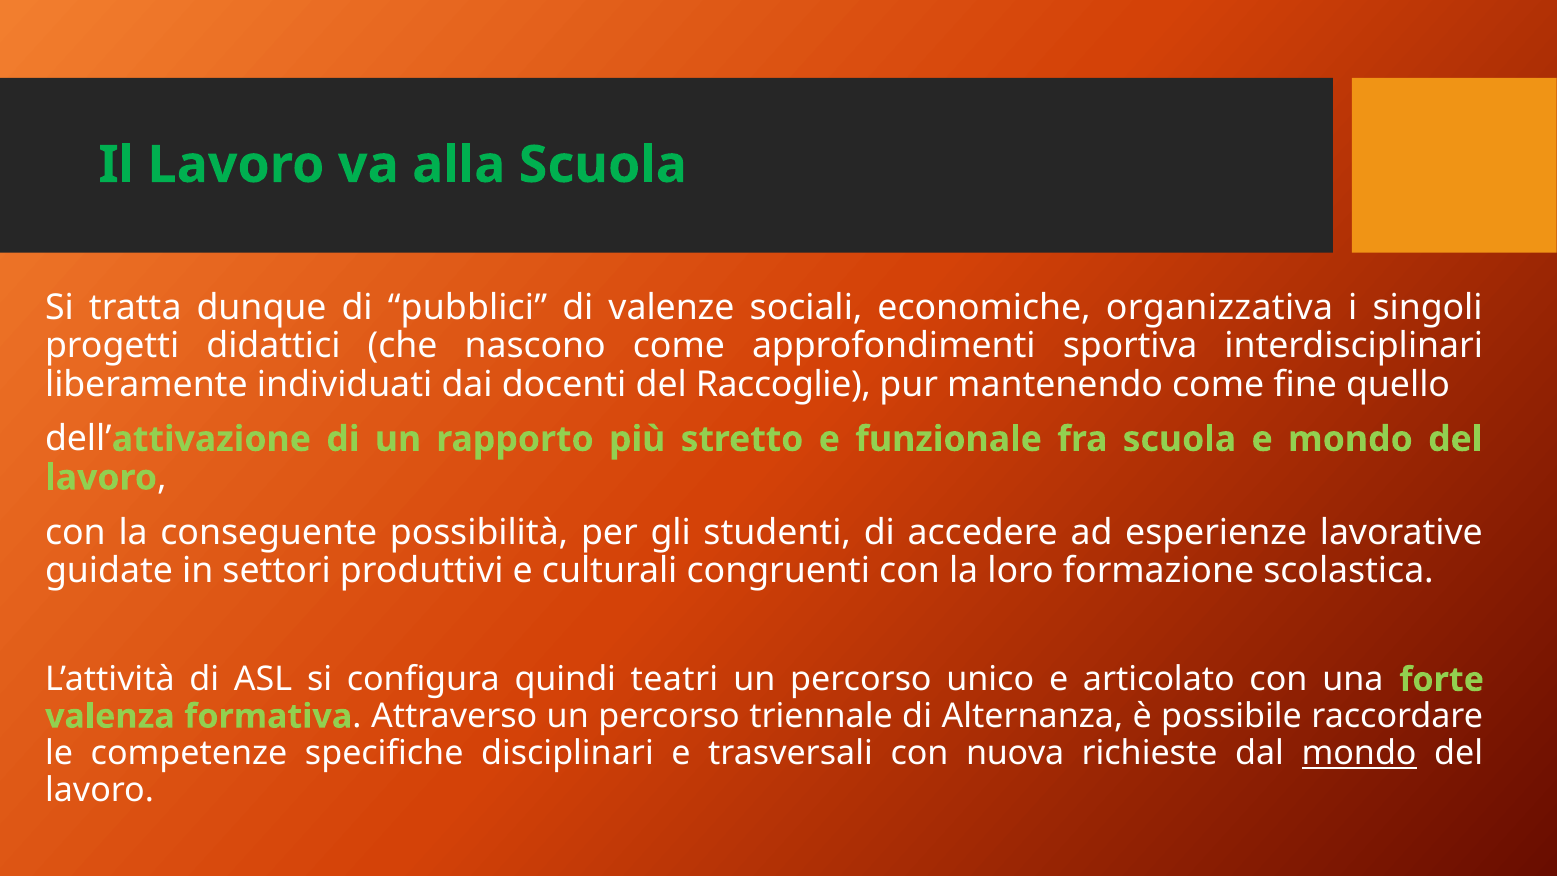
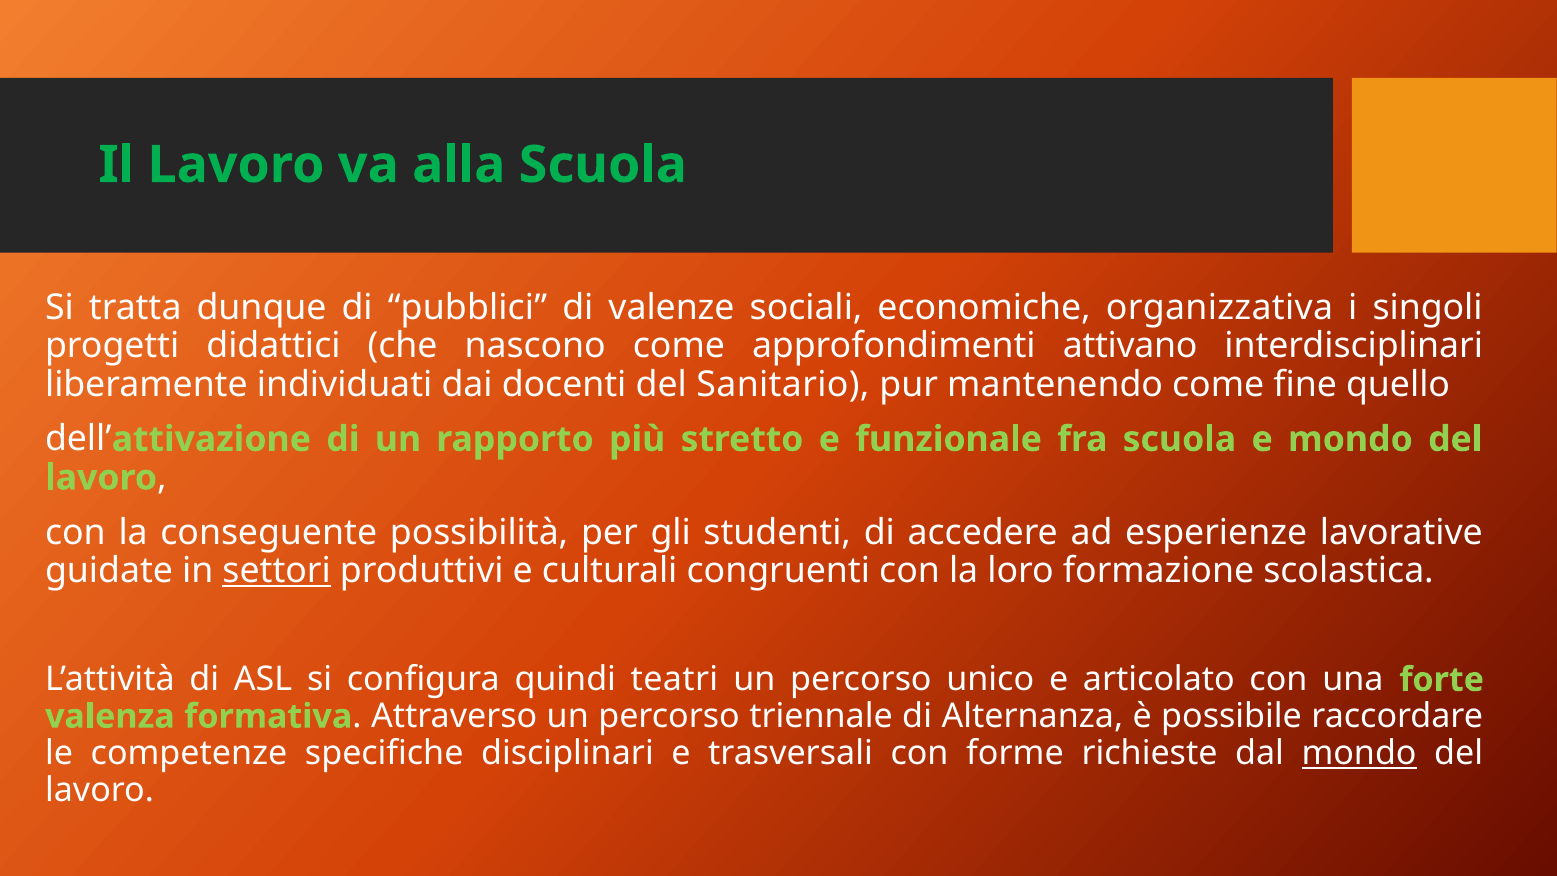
sportiva: sportiva -> attivano
Raccoglie: Raccoglie -> Sanitario
settori underline: none -> present
nuova: nuova -> forme
